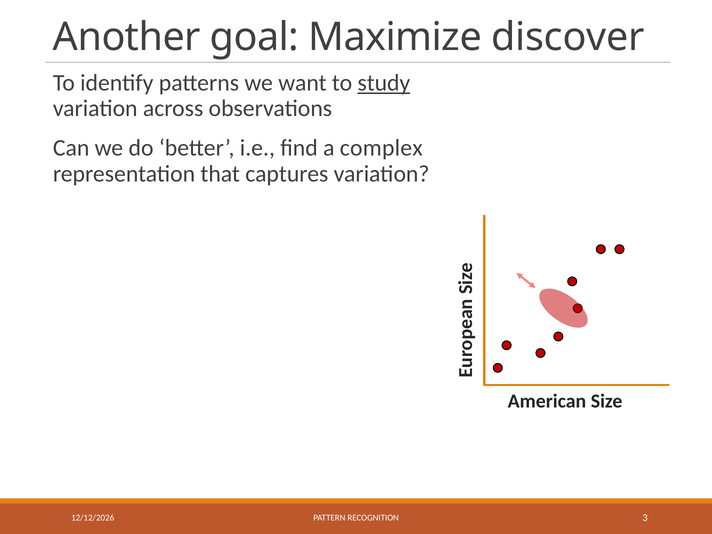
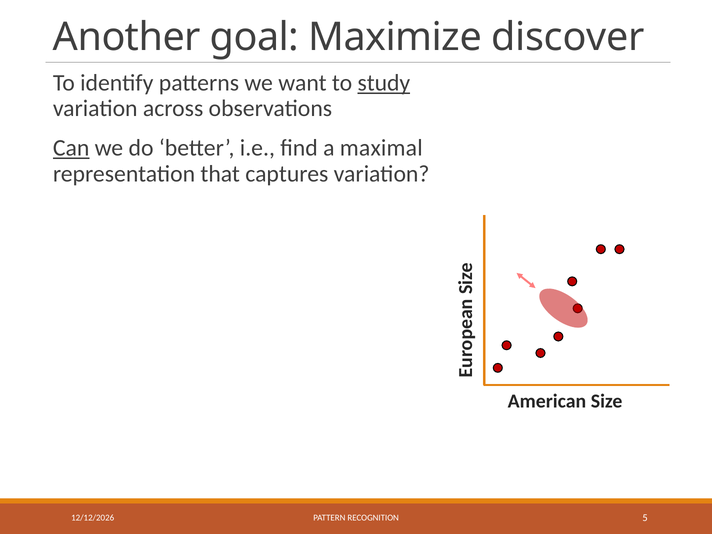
Can underline: none -> present
complex: complex -> maximal
3: 3 -> 5
